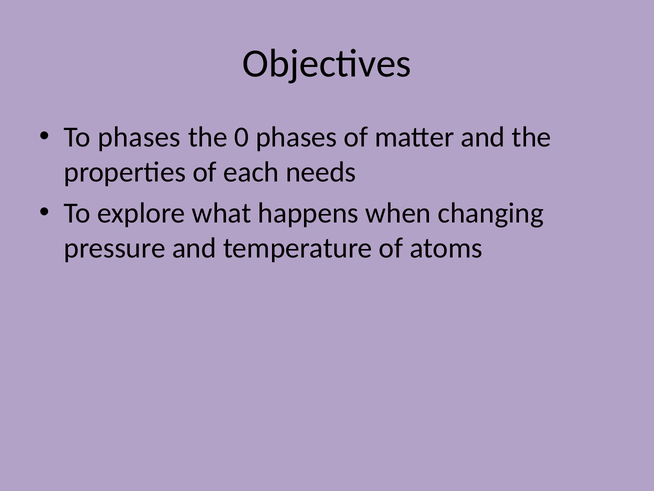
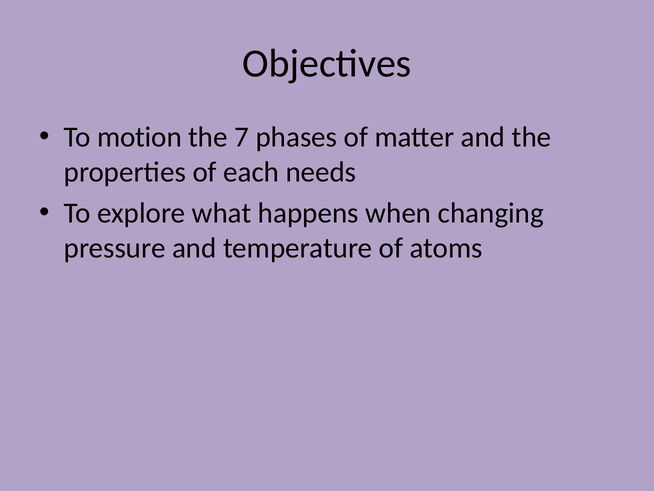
To phases: phases -> motion
0: 0 -> 7
